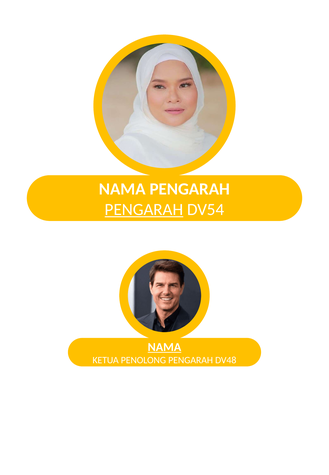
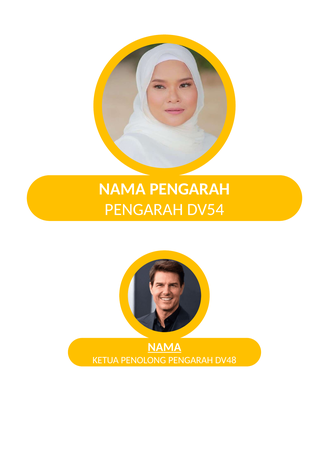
PENGARAH at (144, 210) underline: present -> none
